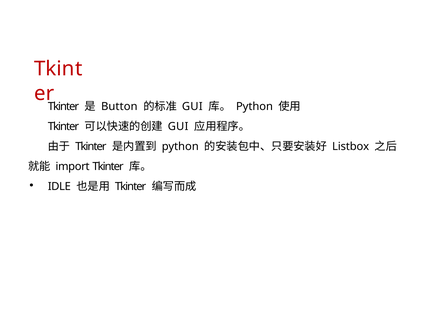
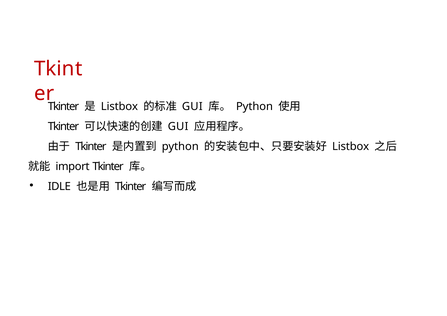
Button at (119, 106): Button -> Listbox
